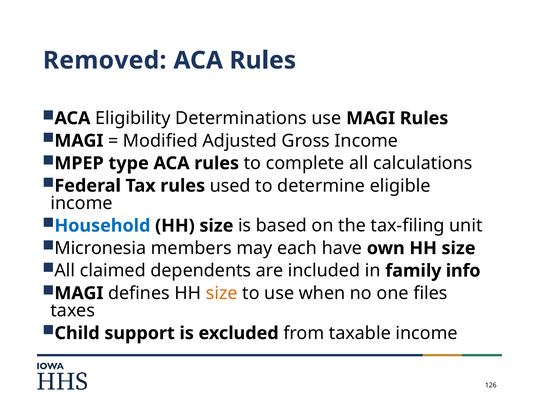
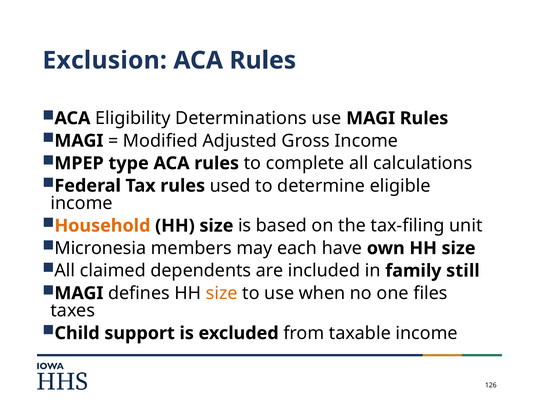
Removed: Removed -> Exclusion
Household colour: blue -> orange
info: info -> still
